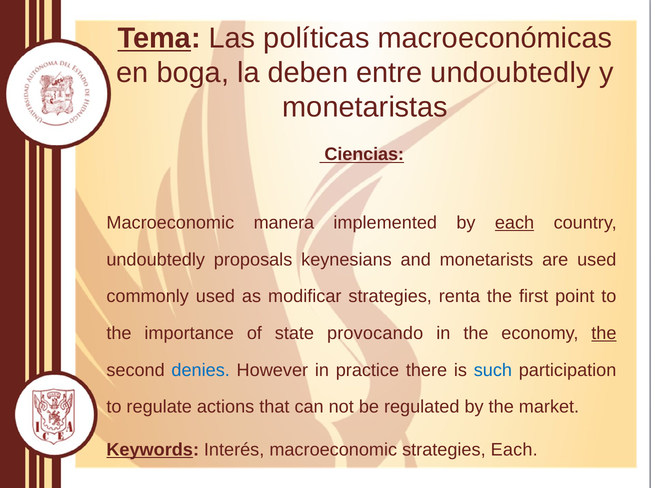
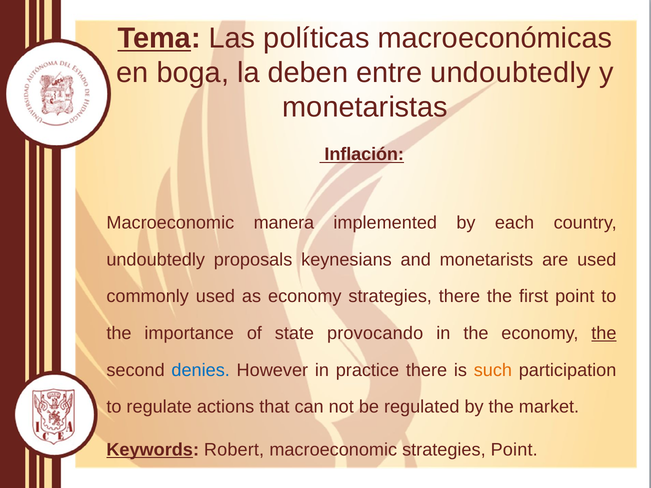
Ciencias: Ciencias -> Inflación
each at (515, 223) underline: present -> none
as modificar: modificar -> economy
strategies renta: renta -> there
such colour: blue -> orange
Interés: Interés -> Robert
strategies Each: Each -> Point
